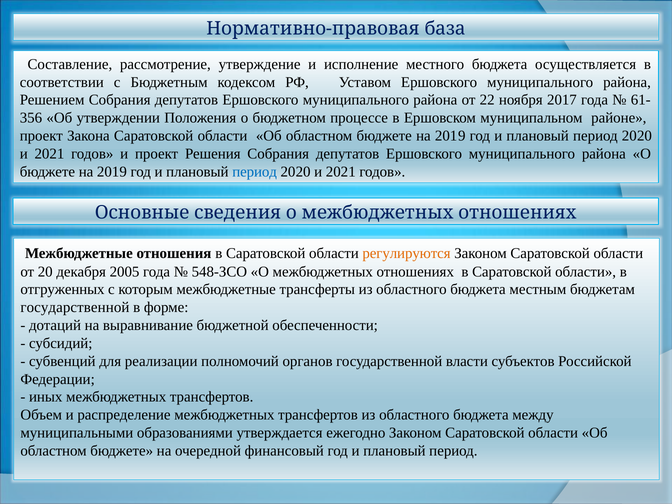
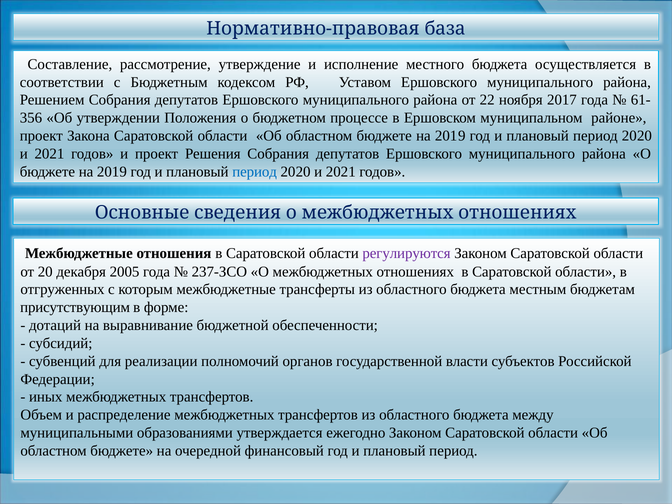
регулируются colour: orange -> purple
548-ЗСО: 548-ЗСО -> 237-ЗСО
государственной at (75, 307): государственной -> присутствующим
